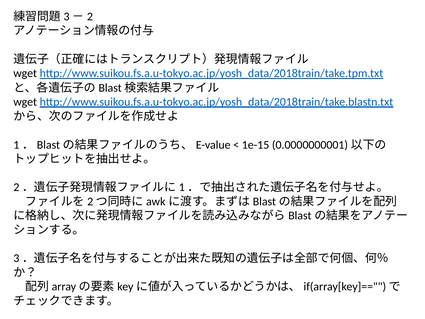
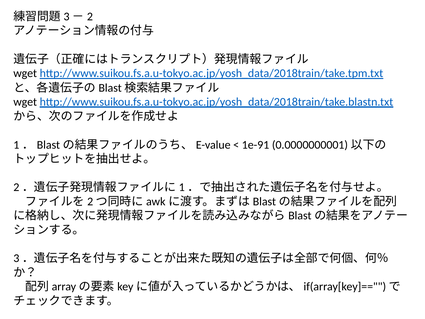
1e-15: 1e-15 -> 1e-91
